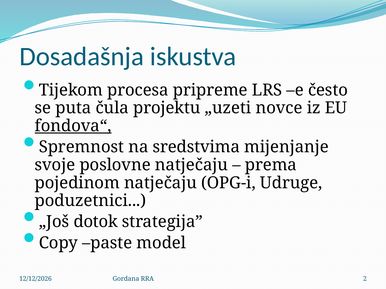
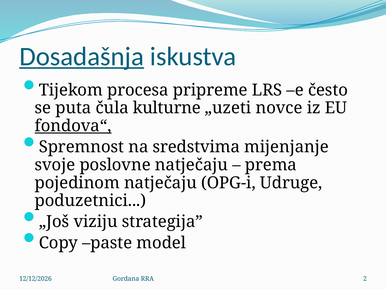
Dosadašnja underline: none -> present
projektu: projektu -> kulturne
dotok: dotok -> viziju
